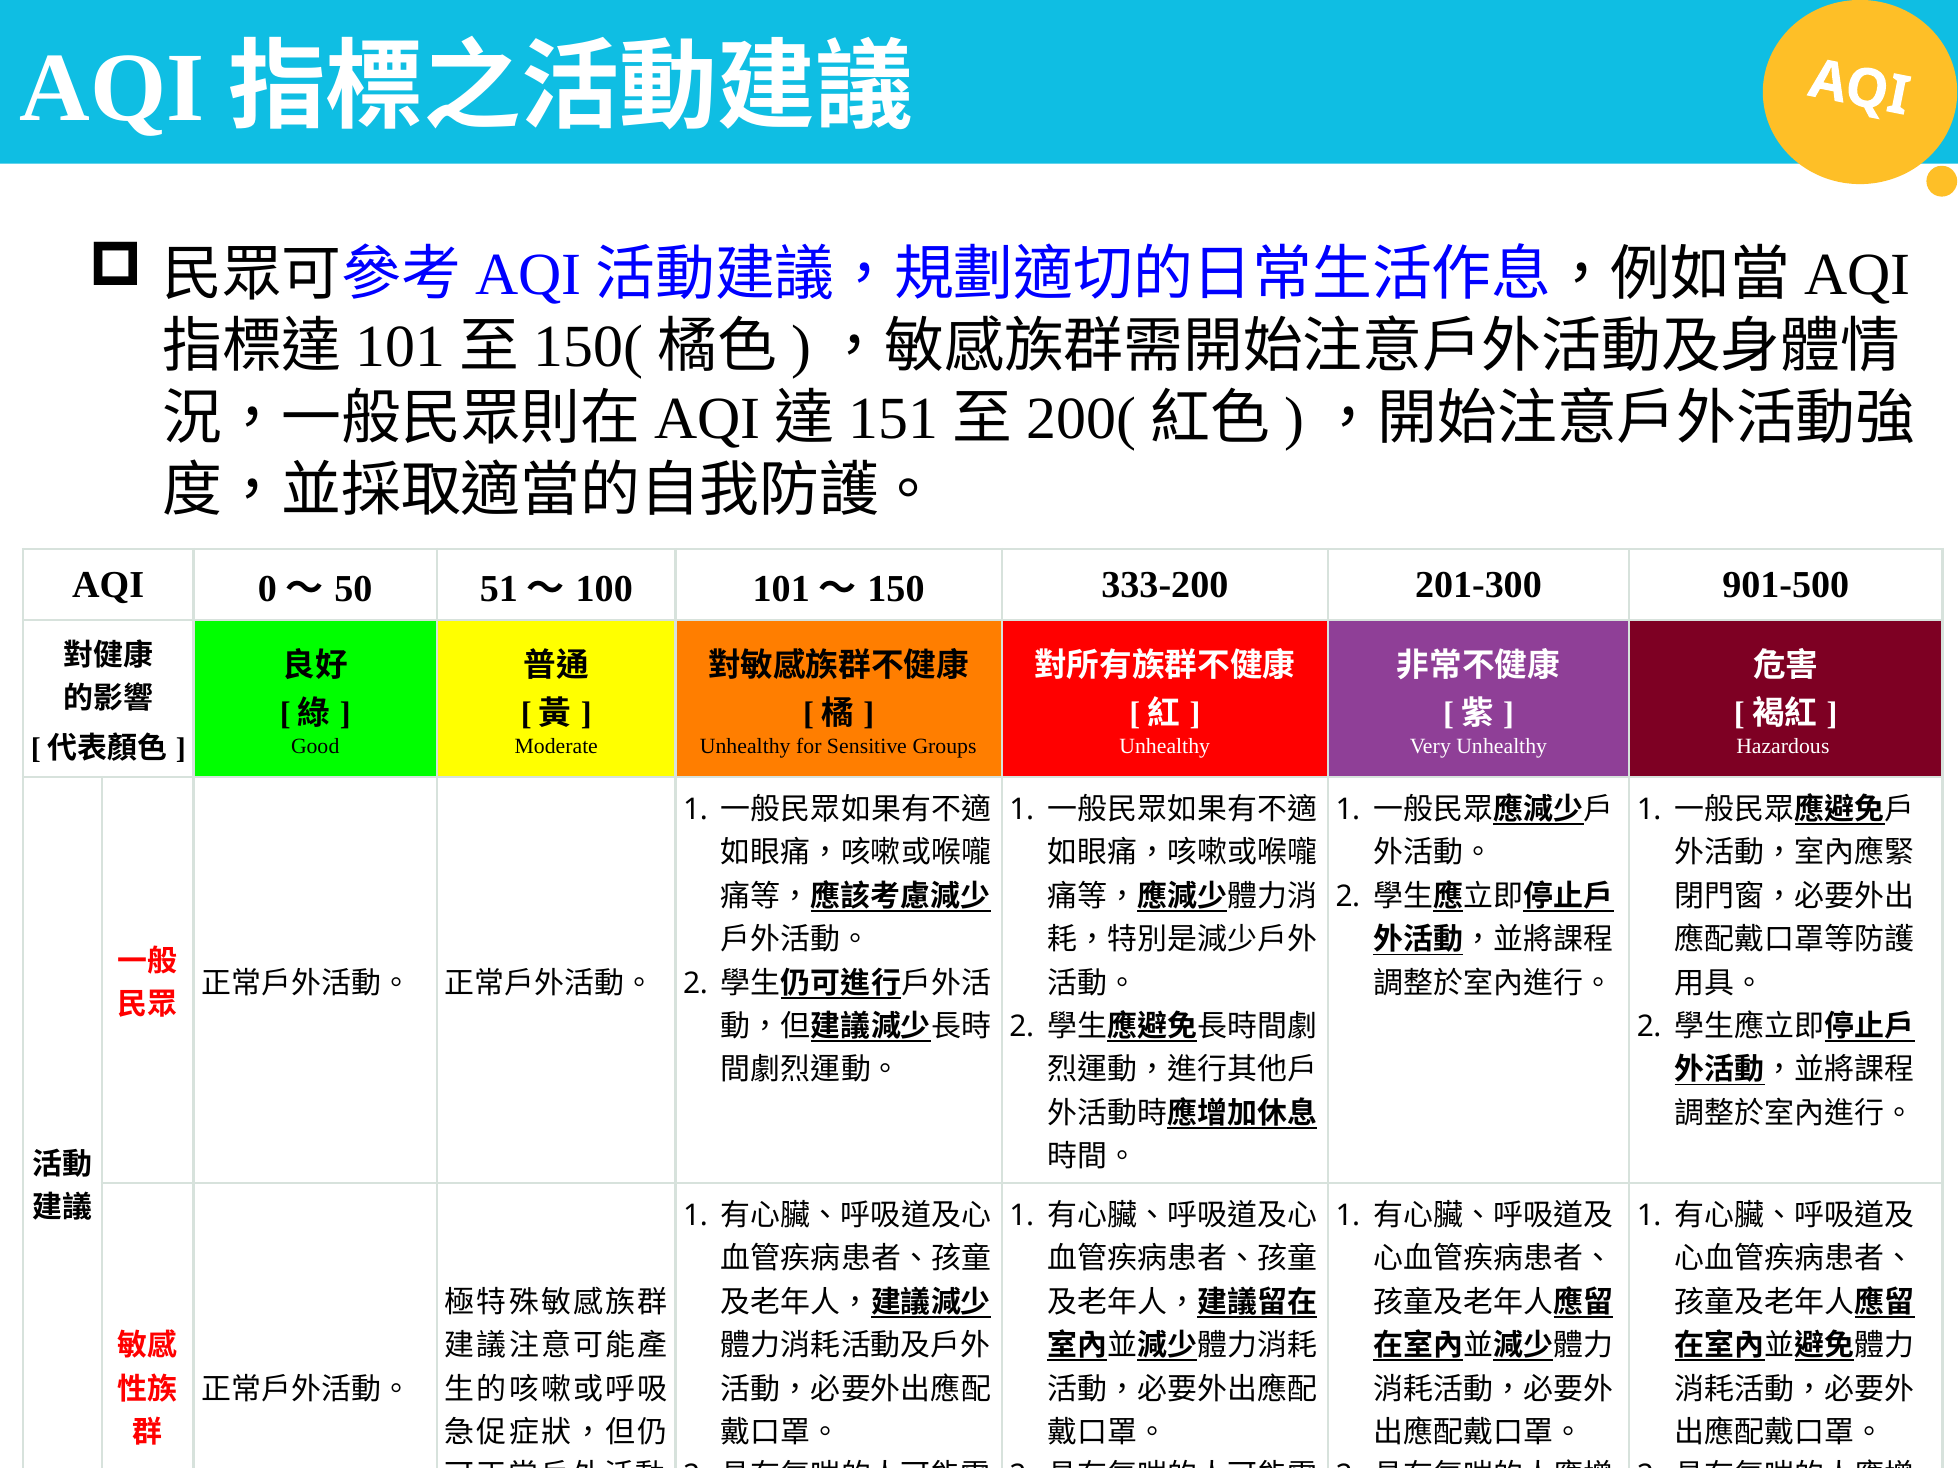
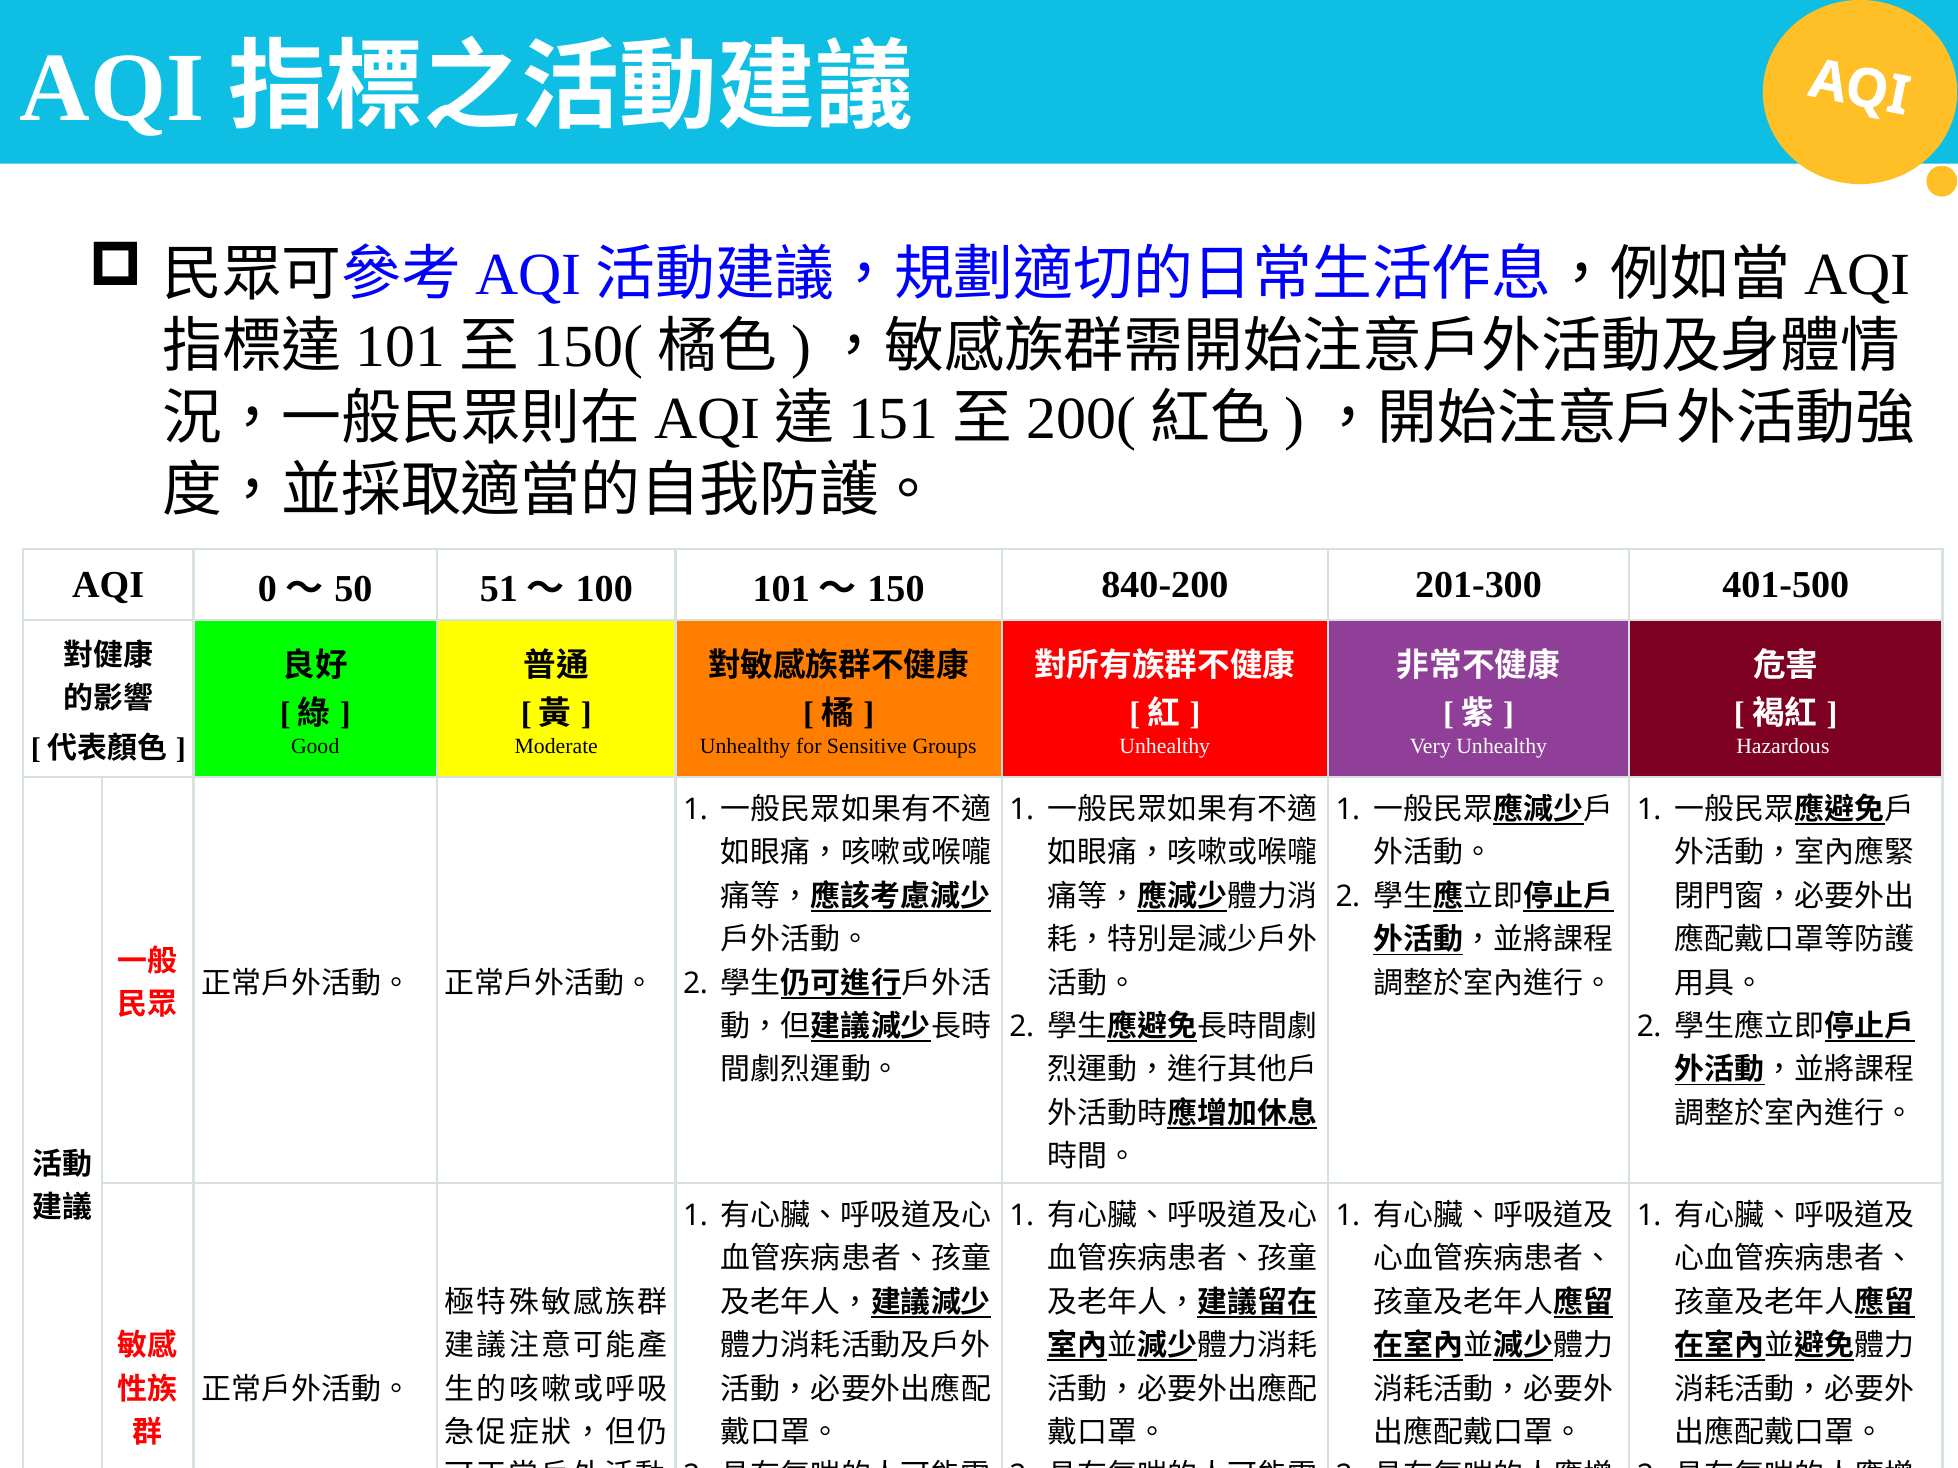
333-200: 333-200 -> 840-200
901-500: 901-500 -> 401-500
